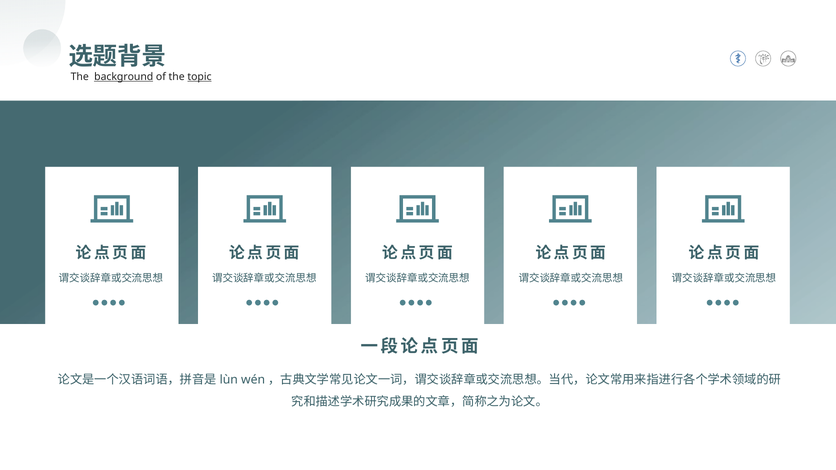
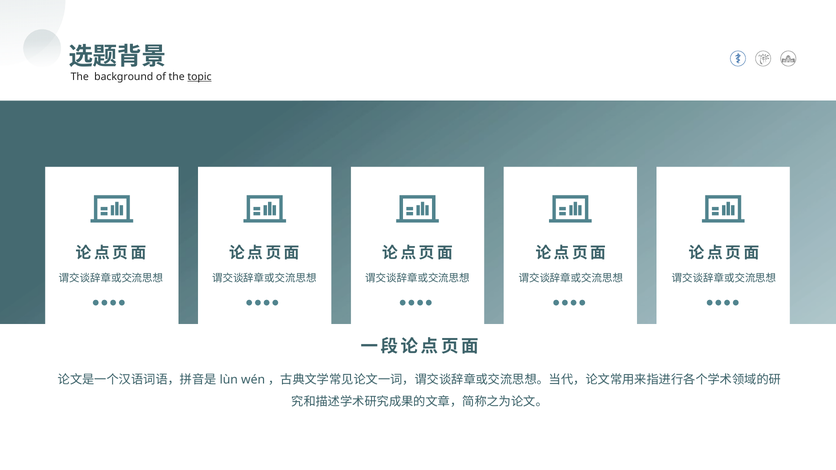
background underline: present -> none
